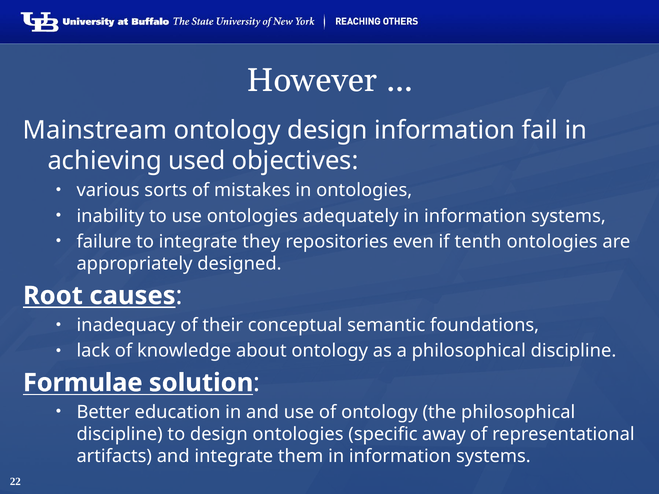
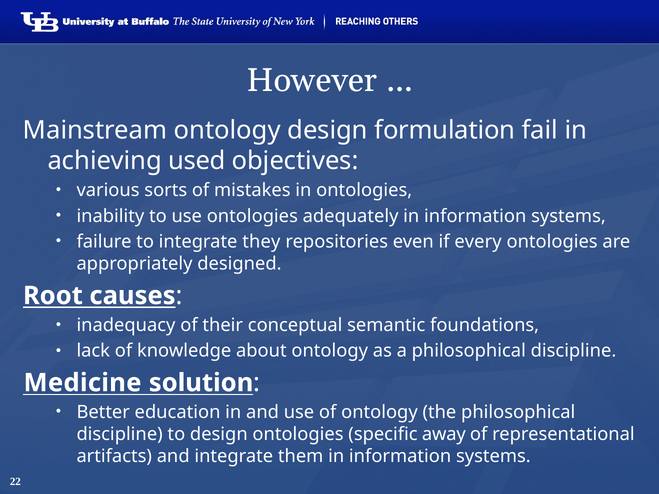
design information: information -> formulation
tenth: tenth -> every
Formulae: Formulae -> Medicine
